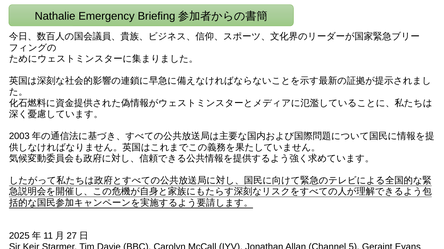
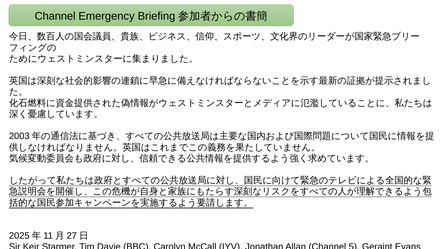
Nathalie at (55, 16): Nathalie -> Channel
